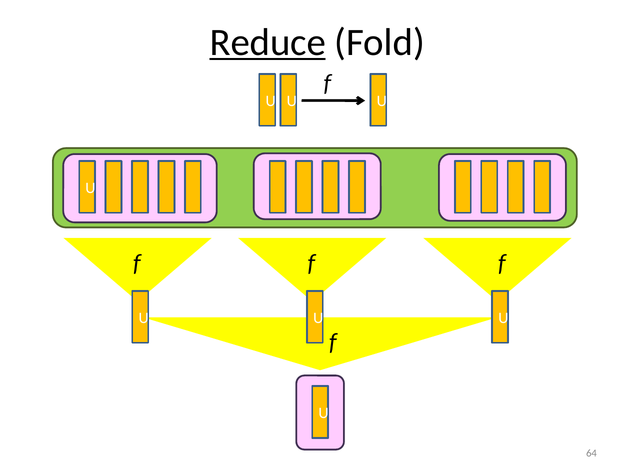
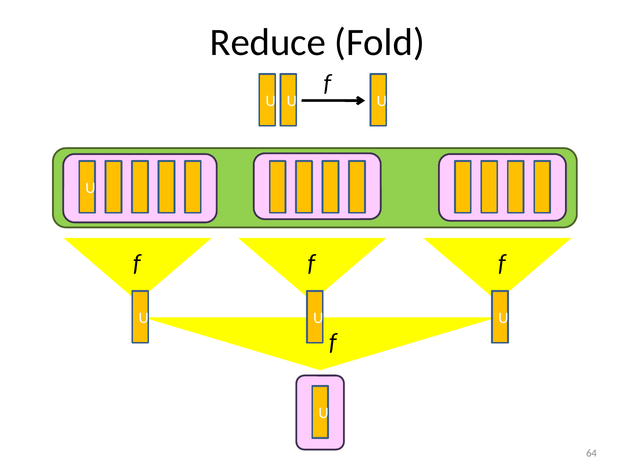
Reduce underline: present -> none
